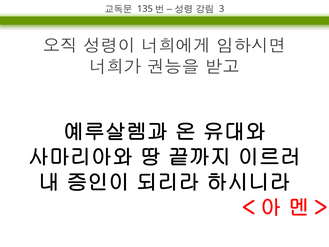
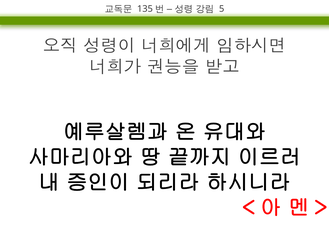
3: 3 -> 5
